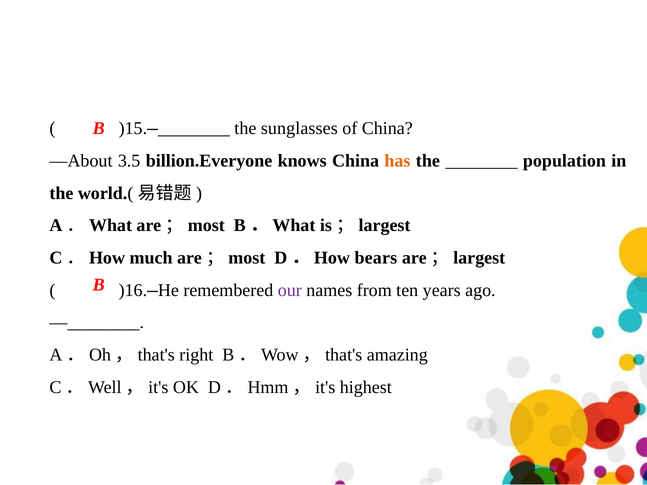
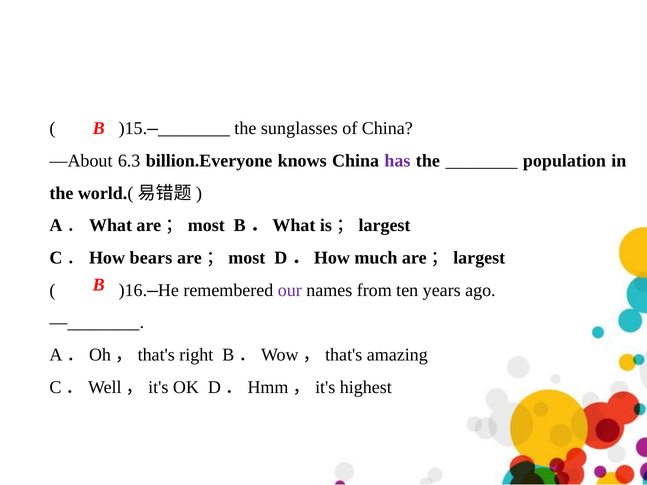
3.5: 3.5 -> 6.3
has colour: orange -> purple
much: much -> bears
bears: bears -> much
